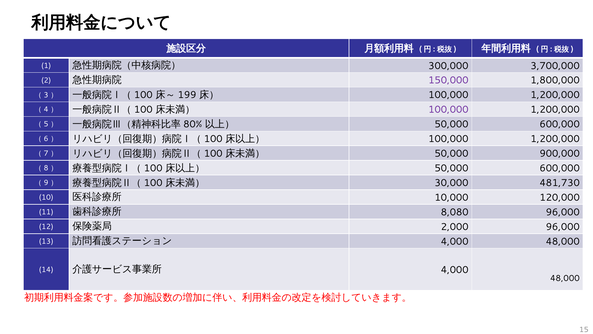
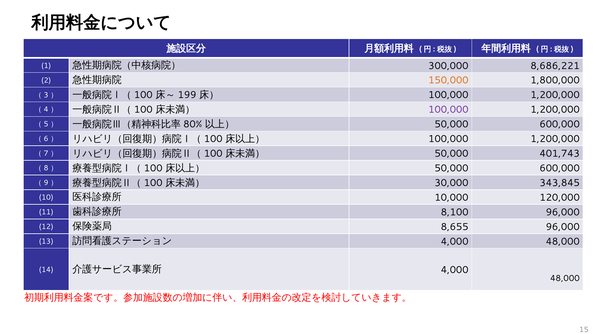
3,700,000: 3,700,000 -> 8,686,221
150,000 colour: purple -> orange
900,000: 900,000 -> 401,743
481,730: 481,730 -> 343,845
8,080: 8,080 -> 8,100
2,000: 2,000 -> 8,655
